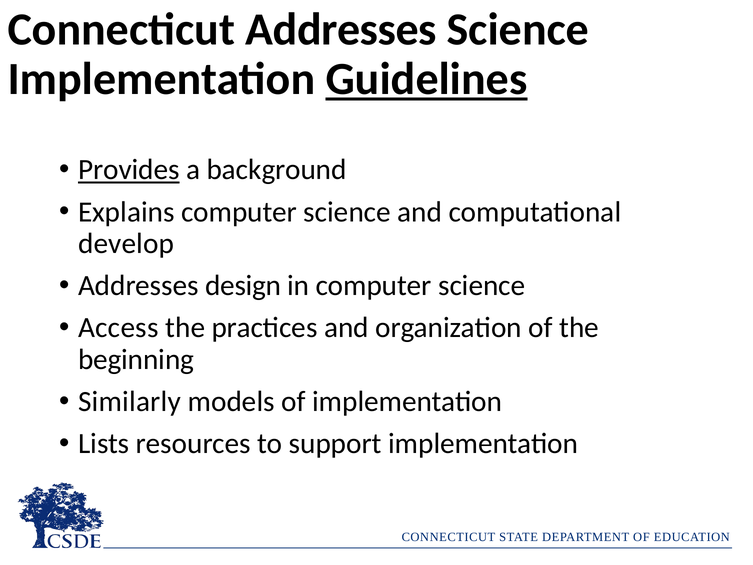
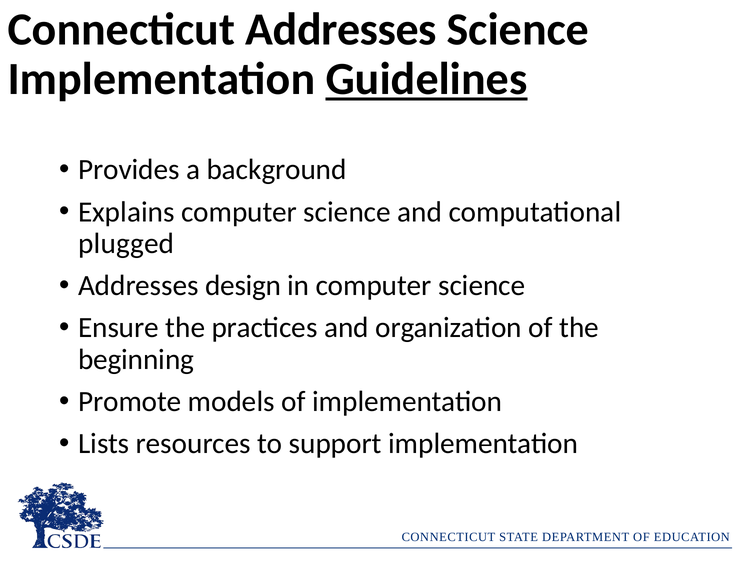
Provides underline: present -> none
develop: develop -> plugged
Access: Access -> Ensure
Similarly: Similarly -> Promote
